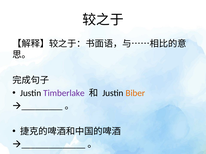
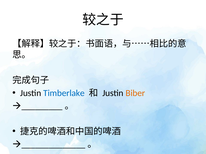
Timberlake colour: purple -> blue
